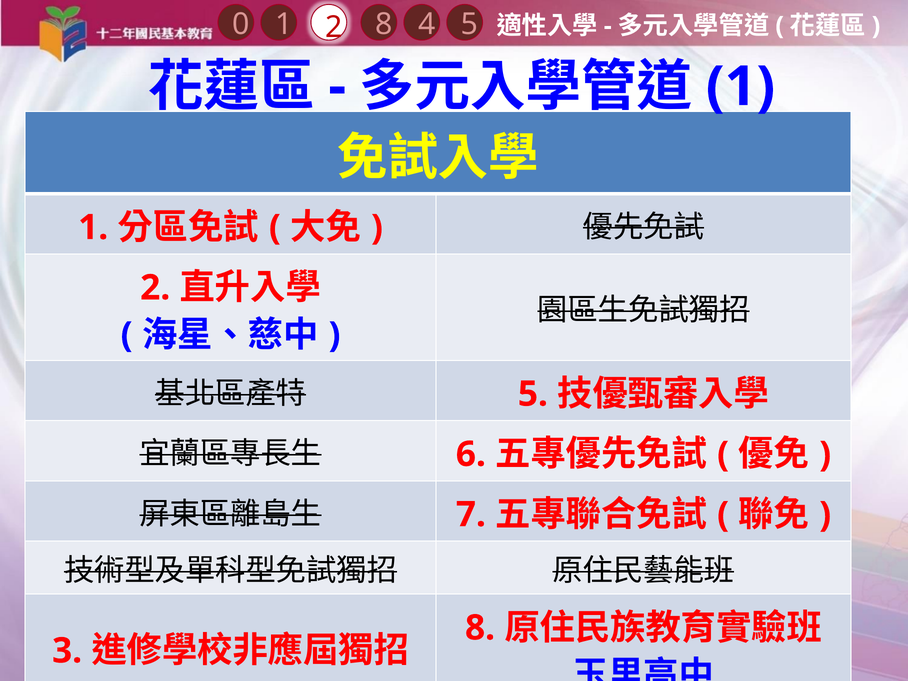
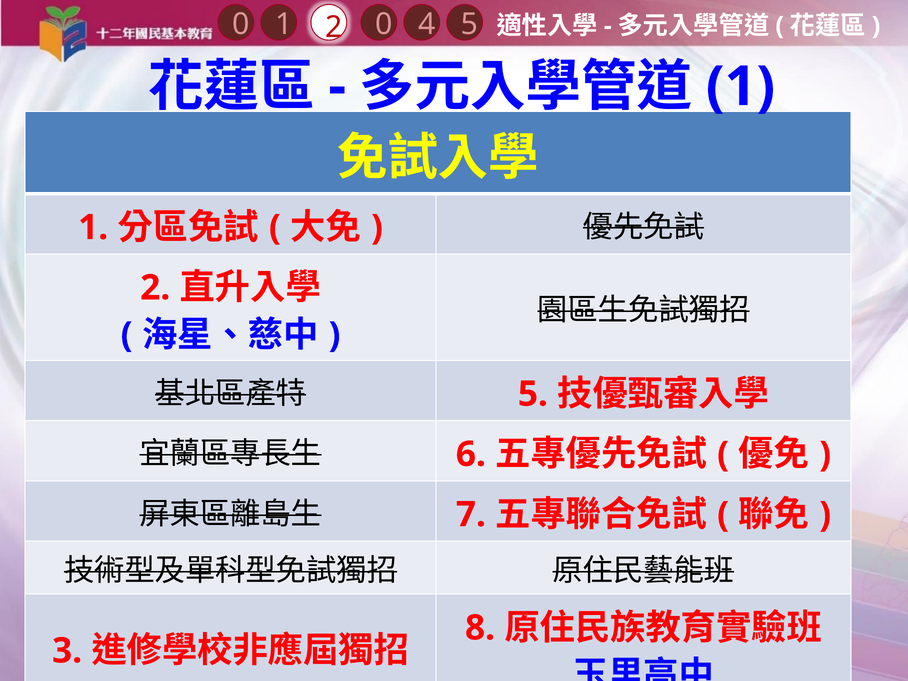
2 8: 8 -> 0
